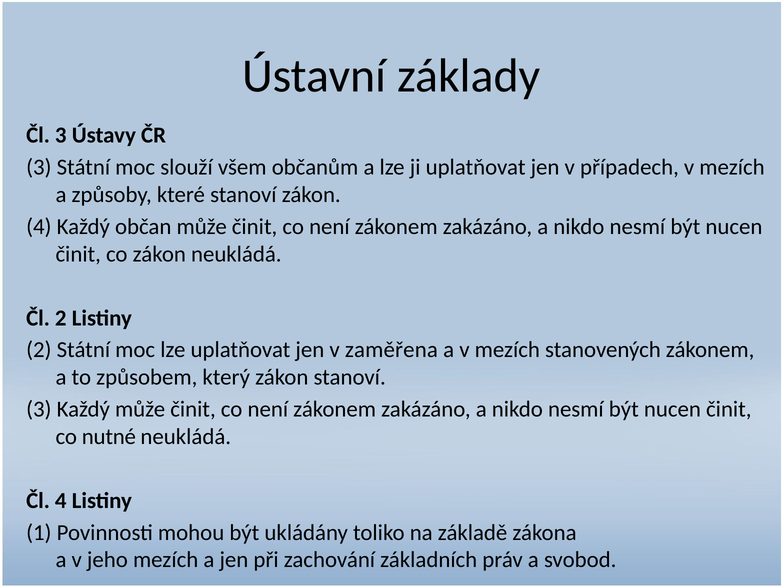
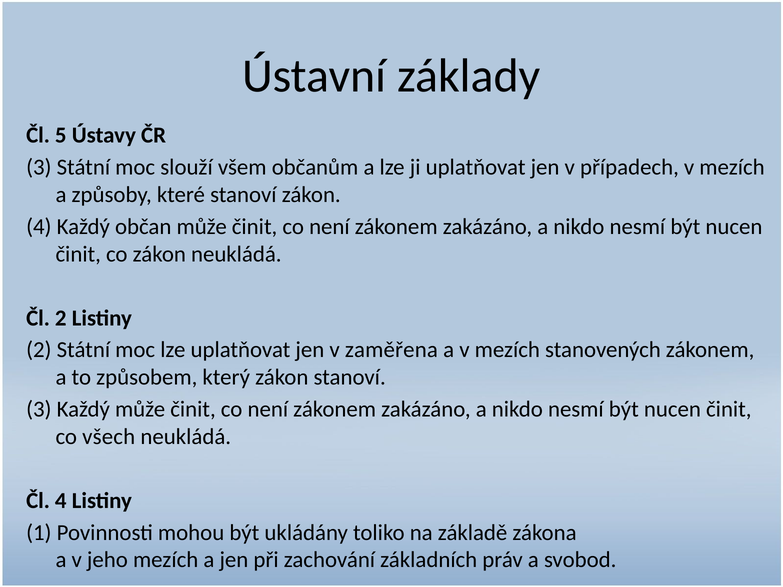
Čl 3: 3 -> 5
nutné: nutné -> všech
